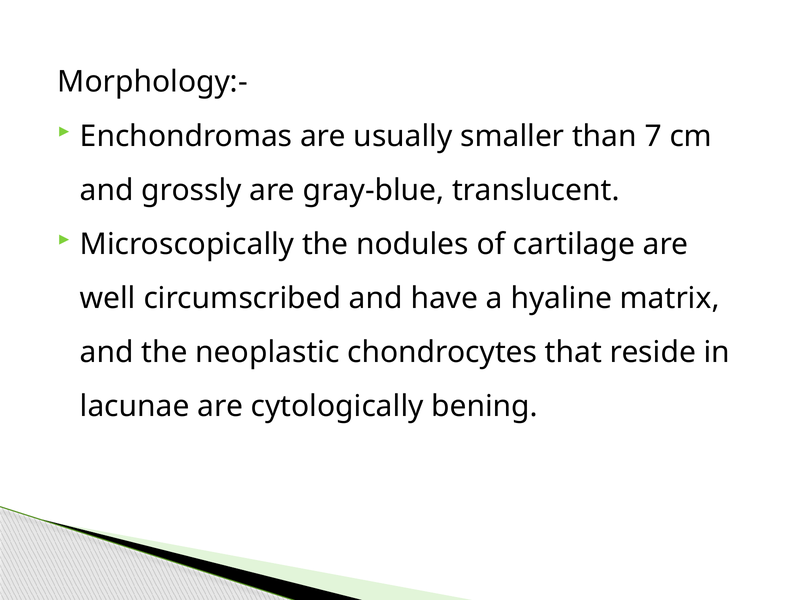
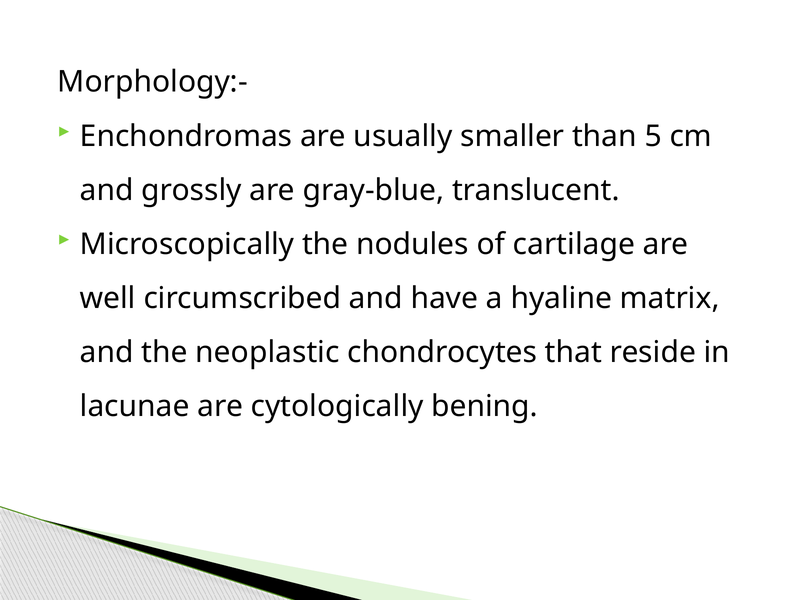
7: 7 -> 5
